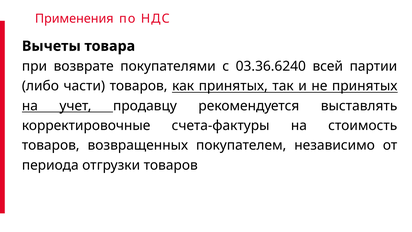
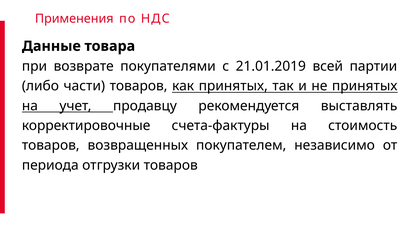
Вычеты: Вычеты -> Данные
03.36.6240: 03.36.6240 -> 21.01.2019
